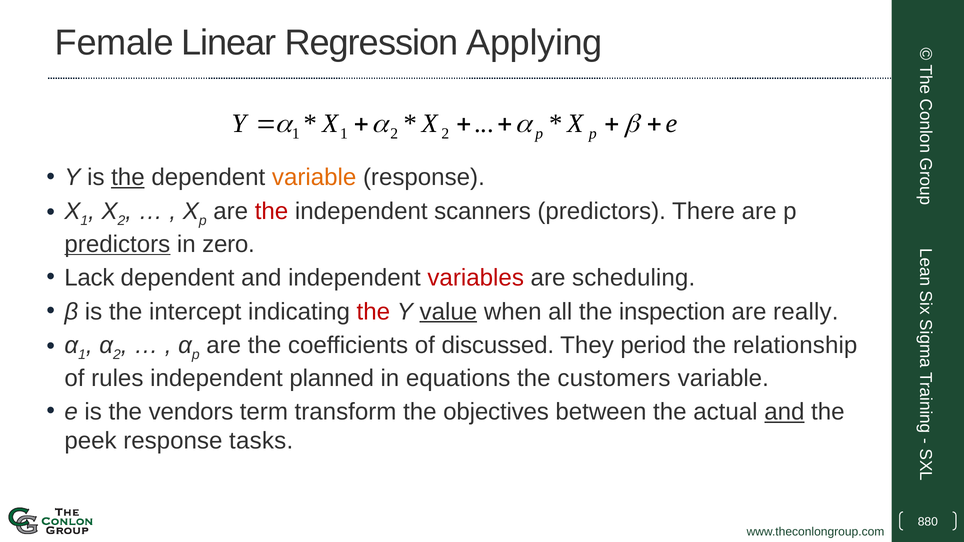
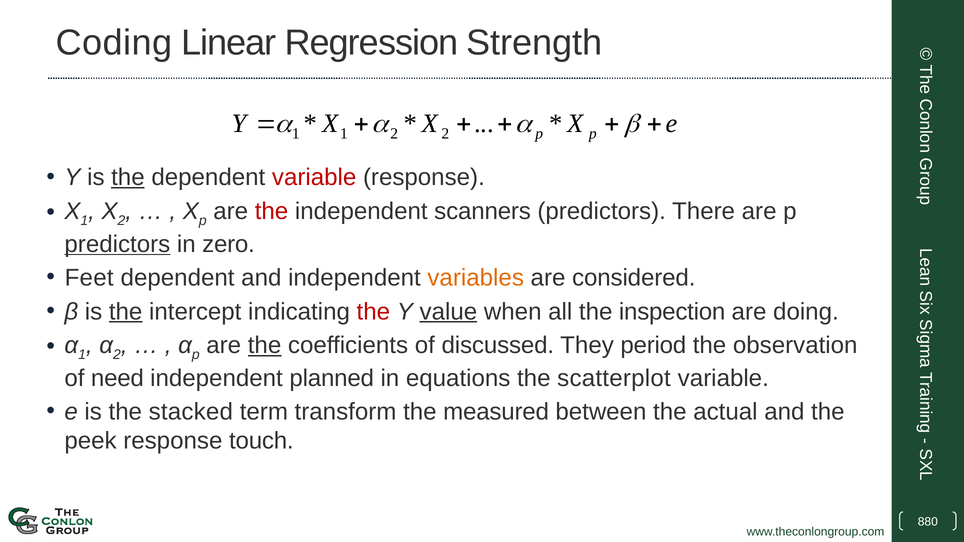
Female: Female -> Coding
Applying: Applying -> Strength
variable at (314, 178) colour: orange -> red
Lack: Lack -> Feet
variables colour: red -> orange
scheduling: scheduling -> considered
the at (126, 312) underline: none -> present
really: really -> doing
the at (265, 345) underline: none -> present
relationship: relationship -> observation
rules: rules -> need
customers: customers -> scatterplot
vendors: vendors -> stacked
objectives: objectives -> measured
and at (784, 412) underline: present -> none
tasks: tasks -> touch
